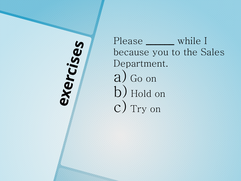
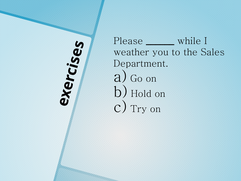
because: because -> weather
